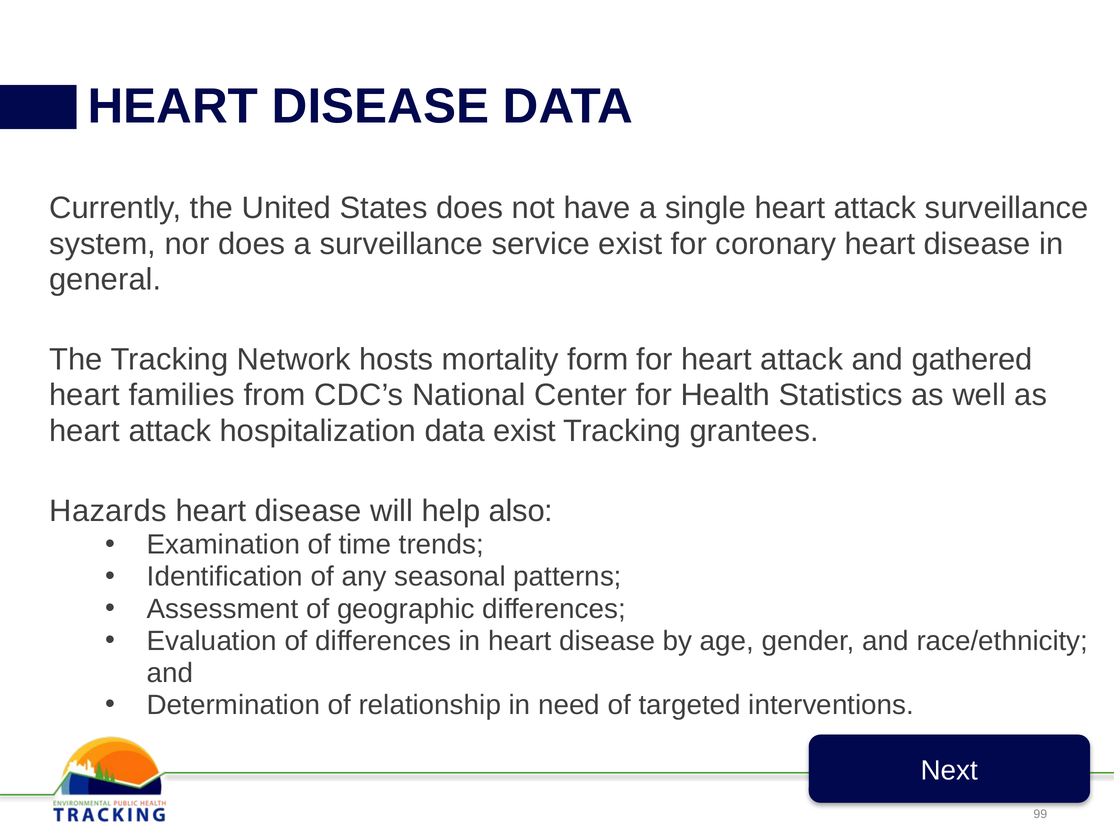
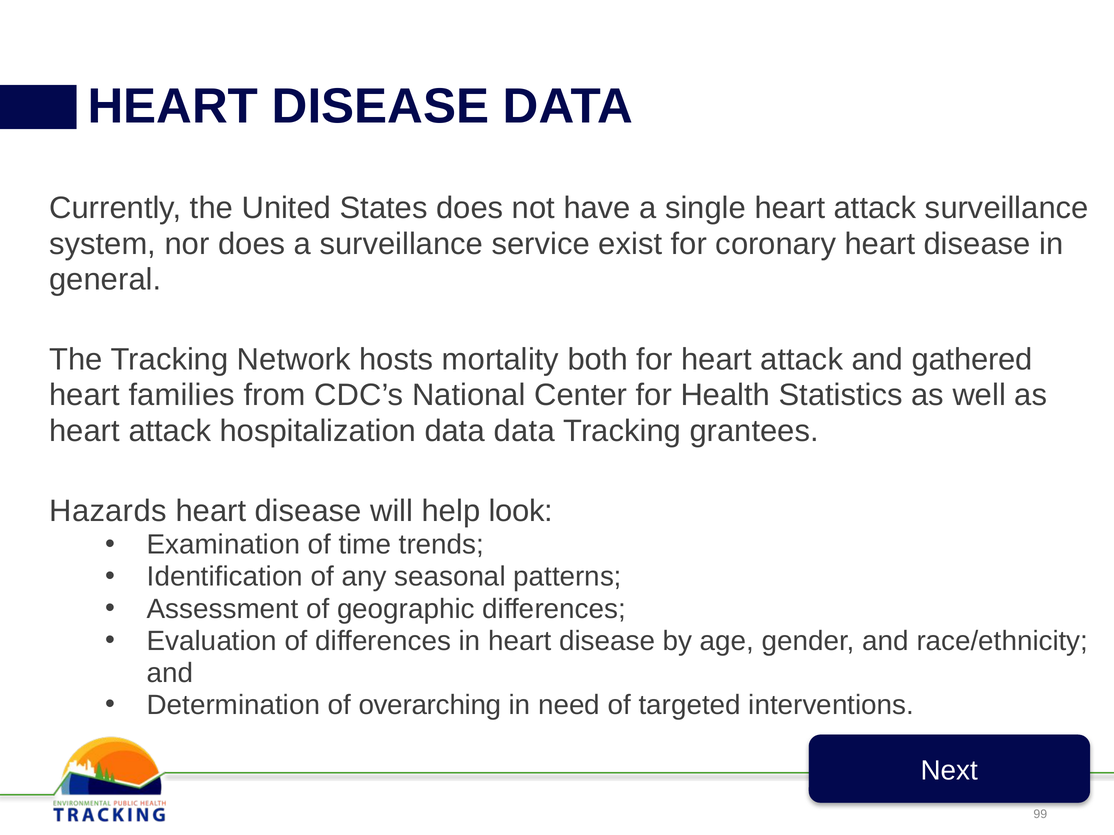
form: form -> both
data exist: exist -> data
also: also -> look
relationship: relationship -> overarching
